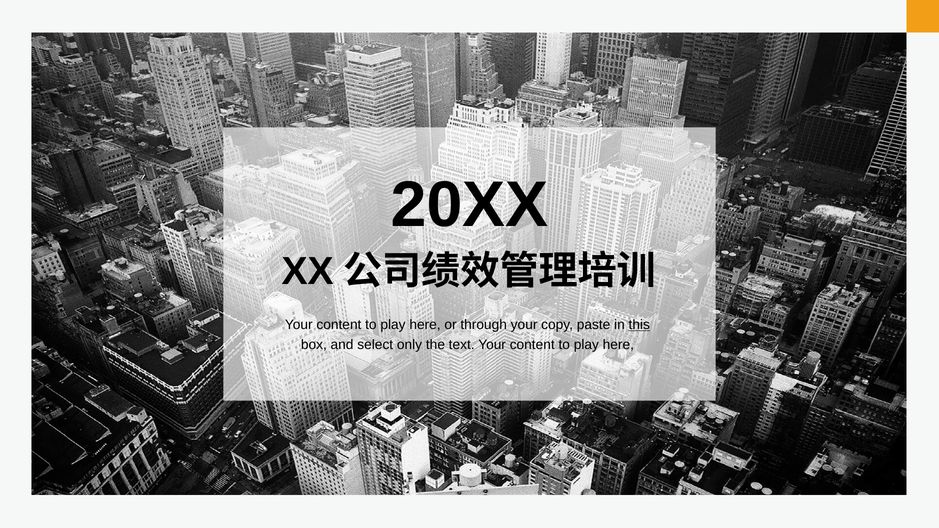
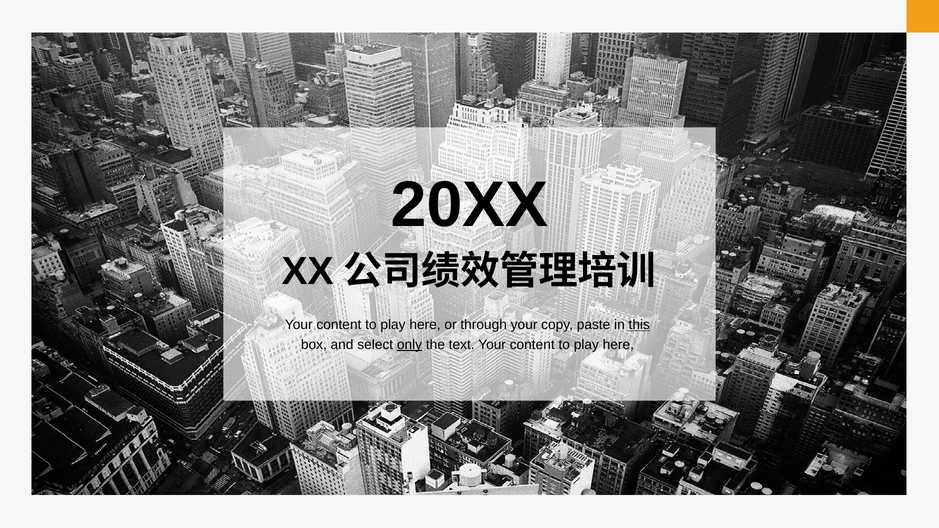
only underline: none -> present
